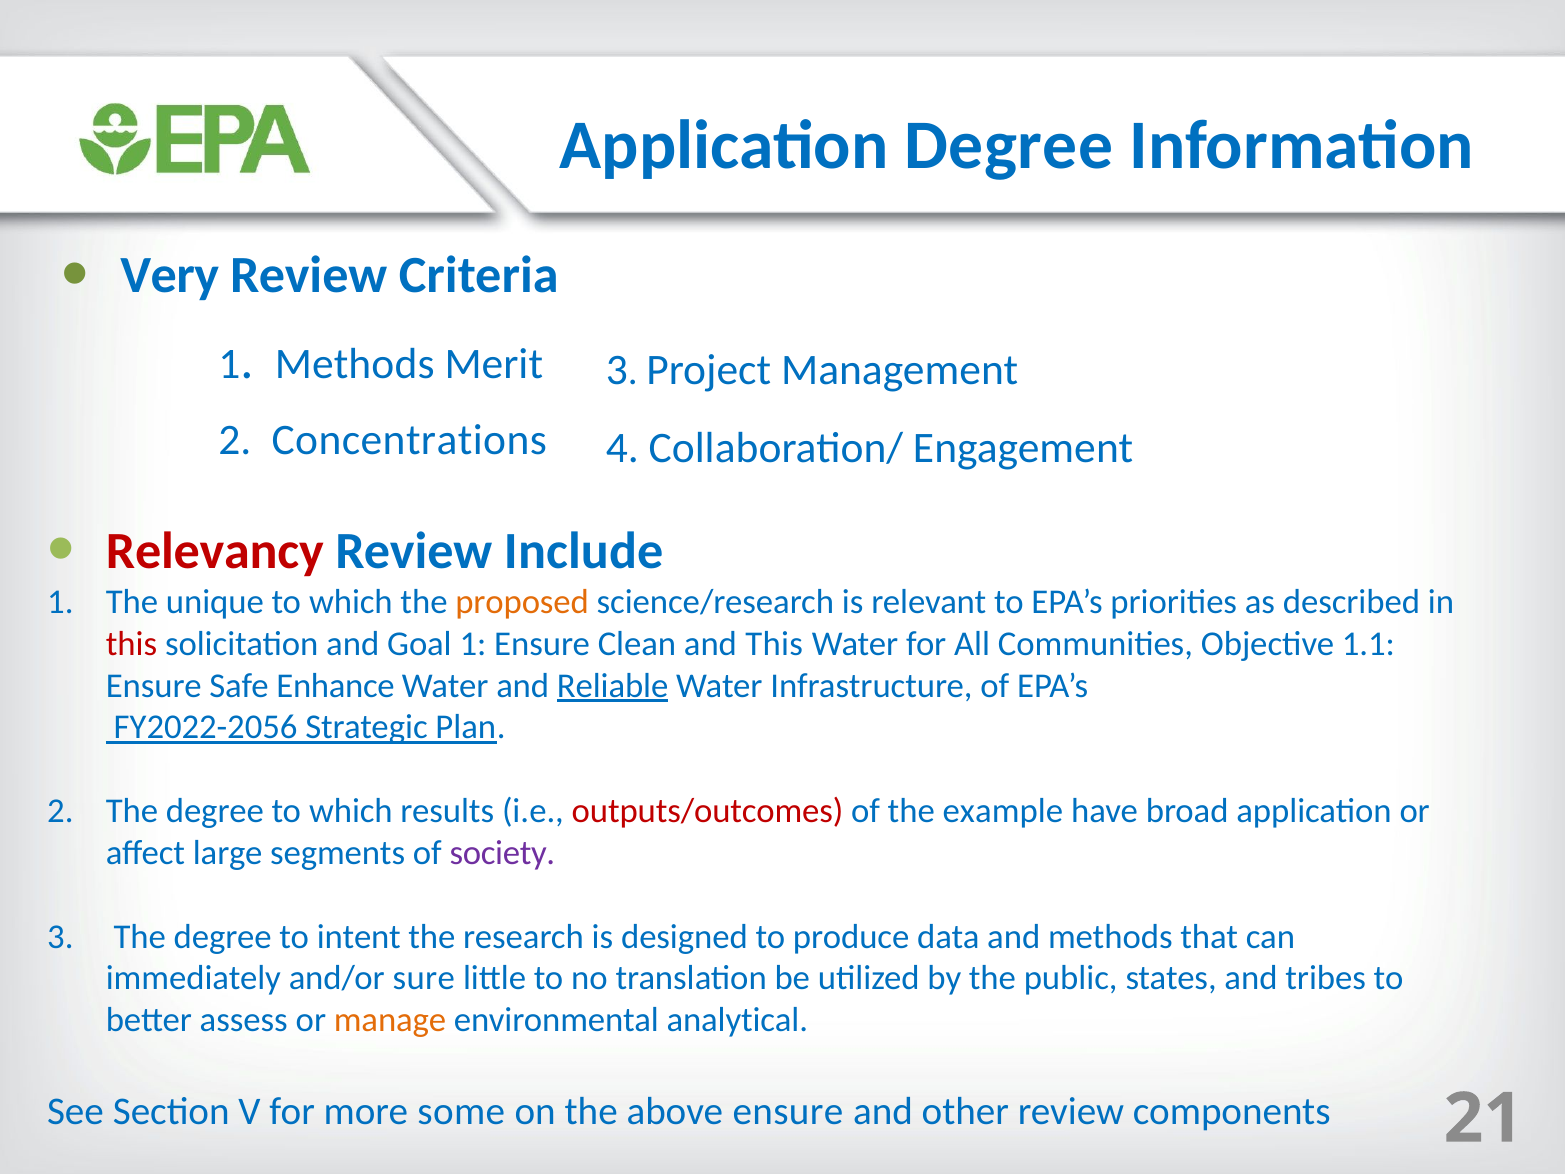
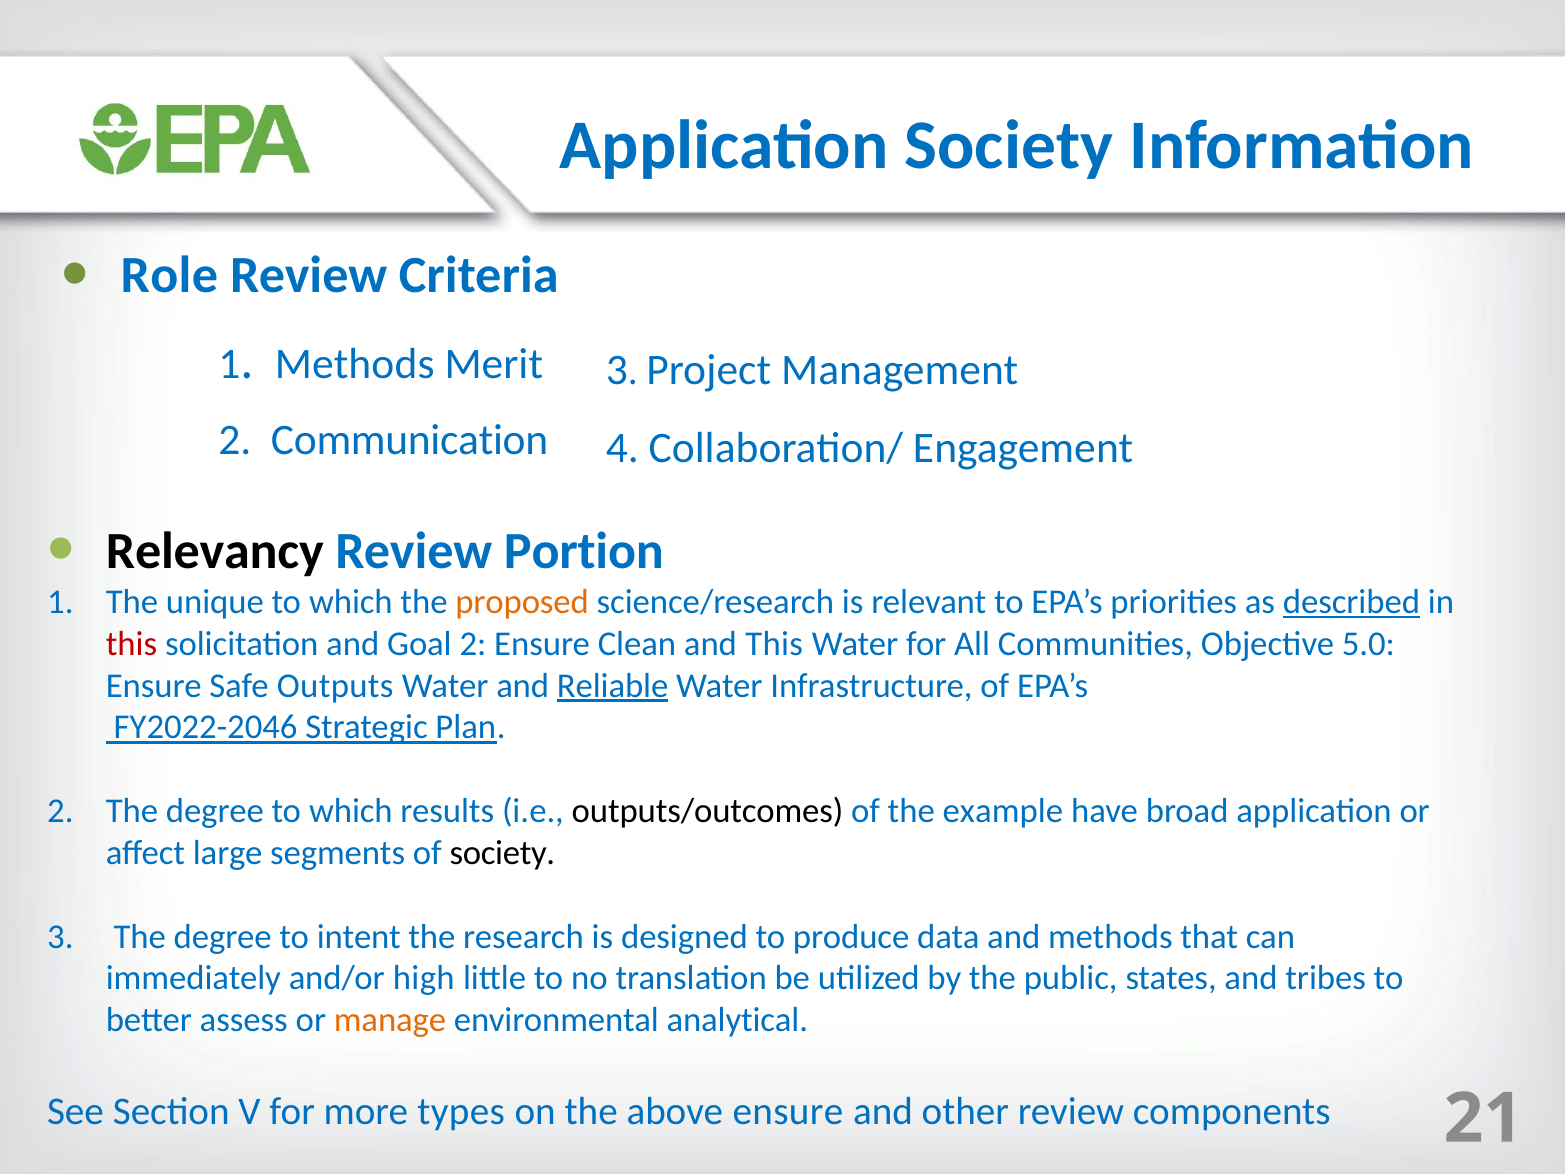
Application Degree: Degree -> Society
Very: Very -> Role
Concentrations: Concentrations -> Communication
Relevancy colour: red -> black
Include: Include -> Portion
described underline: none -> present
Goal 1: 1 -> 2
1.1: 1.1 -> 5.0
Enhance: Enhance -> Outputs
FY2022-2056: FY2022-2056 -> FY2022-2046
outputs/outcomes colour: red -> black
society at (502, 853) colour: purple -> black
sure: sure -> high
some: some -> types
